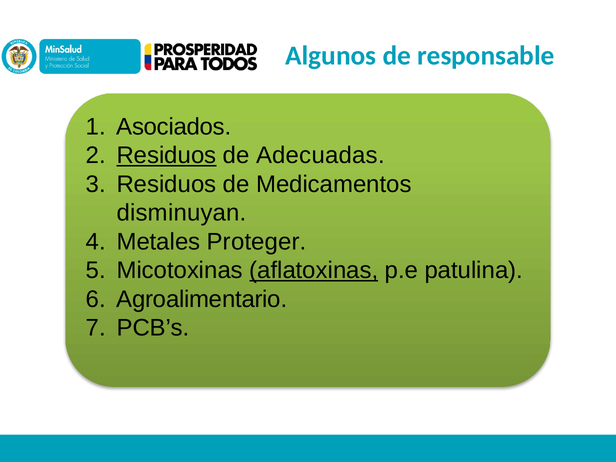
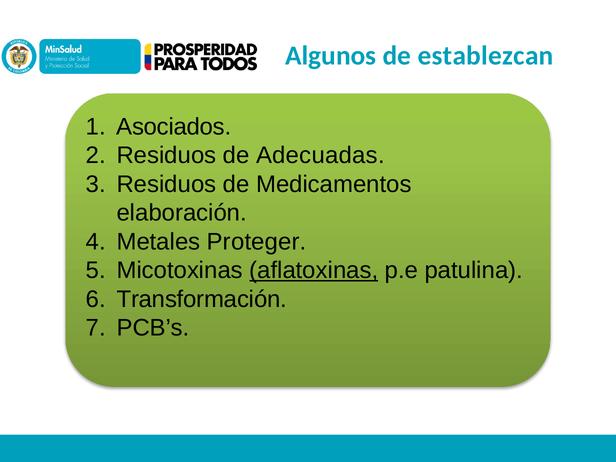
responsable: responsable -> establezcan
Residuos at (166, 156) underline: present -> none
disminuyan: disminuyan -> elaboración
Agroalimentario: Agroalimentario -> Transformación
